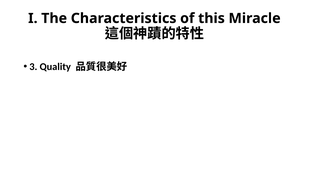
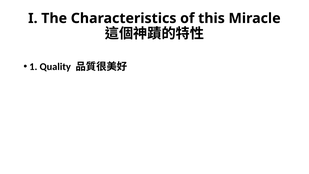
3: 3 -> 1
